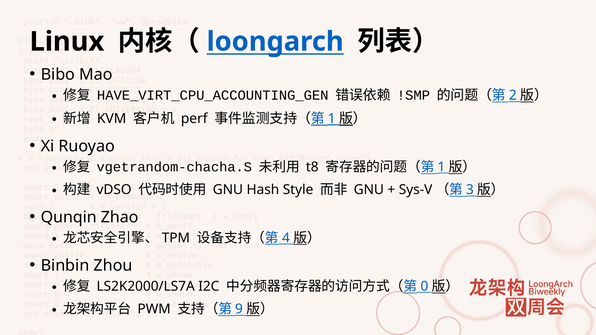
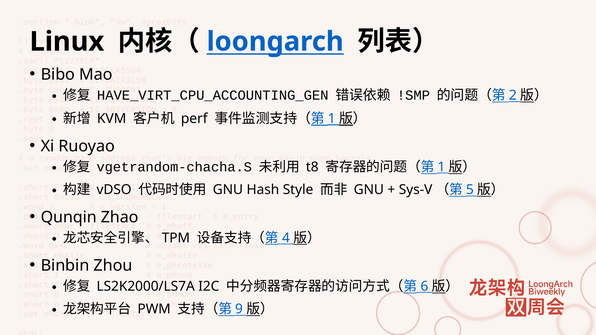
3: 3 -> 5
0: 0 -> 6
